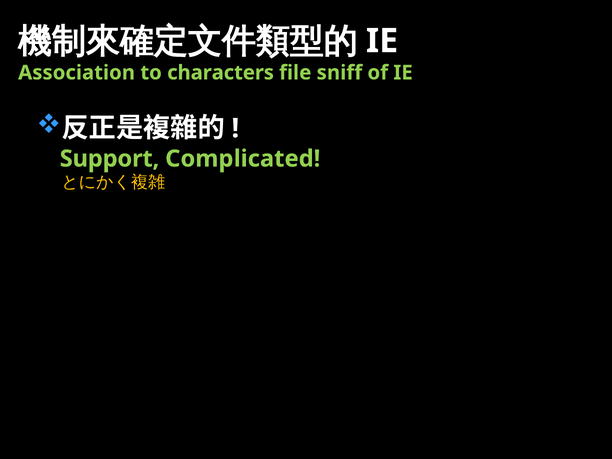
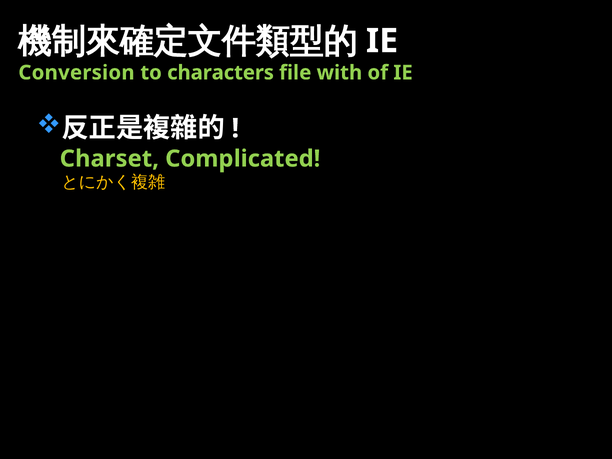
Association: Association -> Conversion
sniff: sniff -> with
Support: Support -> Charset
